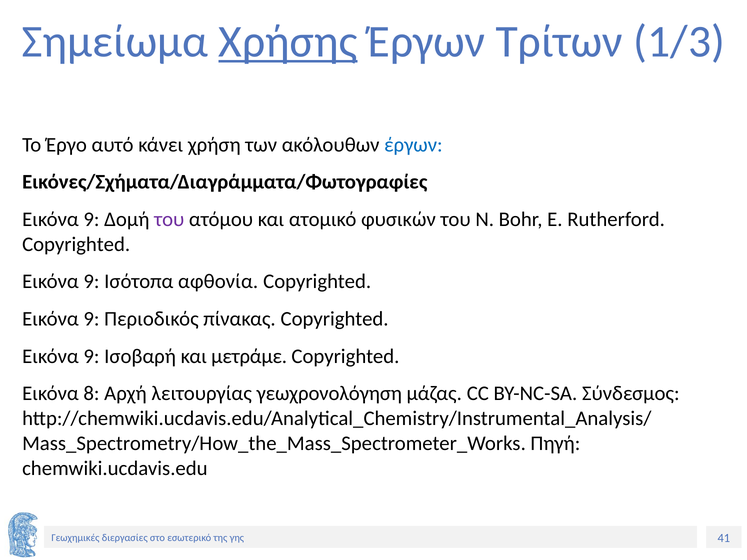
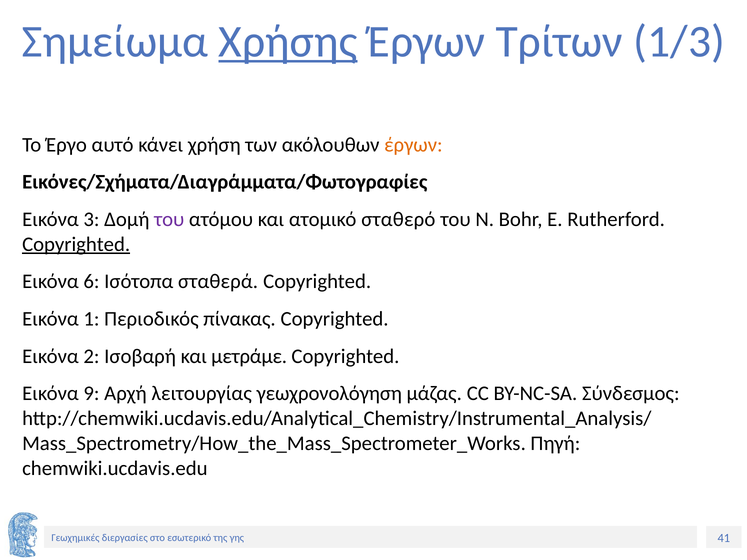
έργων at (413, 145) colour: blue -> orange
9 at (92, 220): 9 -> 3
φυσικών: φυσικών -> σταθερό
Copyrighted at (76, 244) underline: none -> present
9 at (92, 282): 9 -> 6
αφθονία: αφθονία -> σταθερά
9 at (92, 319): 9 -> 1
9 at (92, 356): 9 -> 2
8: 8 -> 9
